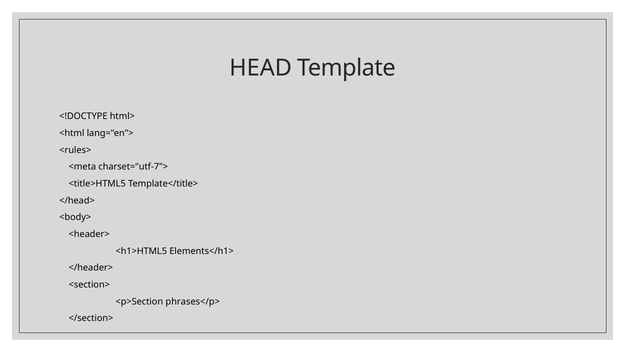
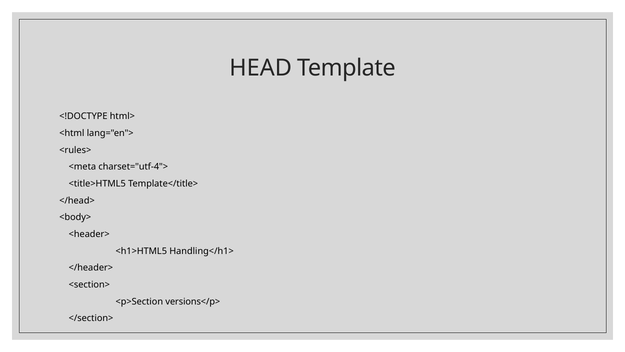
charset="utf-7">: charset="utf-7"> -> charset="utf-4">
Elements</h1>: Elements</h1> -> Handling</h1>
phrases</p>: phrases</p> -> versions</p>
